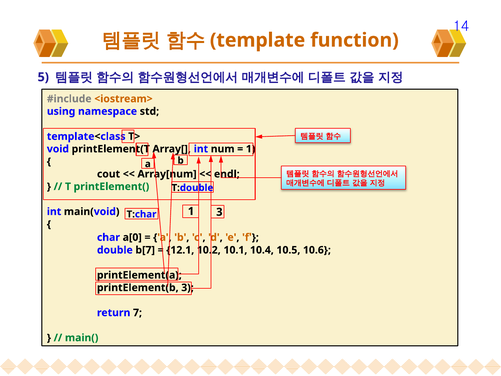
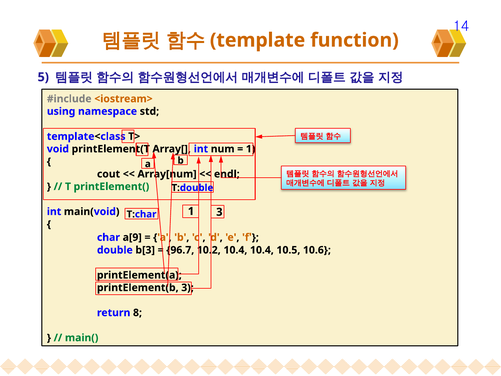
a[0: a[0 -> a[9
b[7: b[7 -> b[3
12.1: 12.1 -> 96.7
10.2 10.1: 10.1 -> 10.4
7: 7 -> 8
